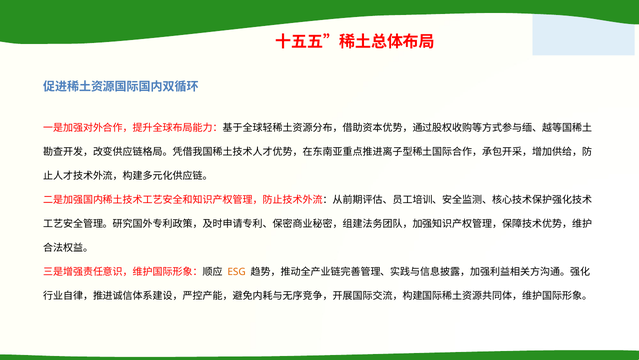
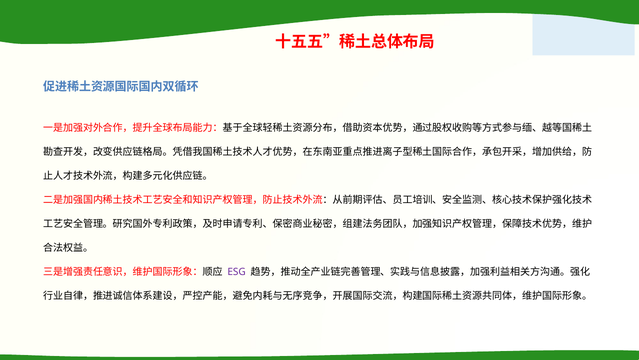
ESG colour: orange -> purple
